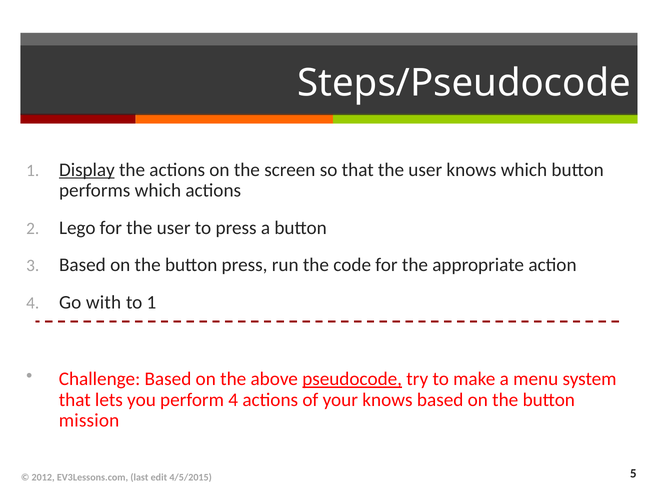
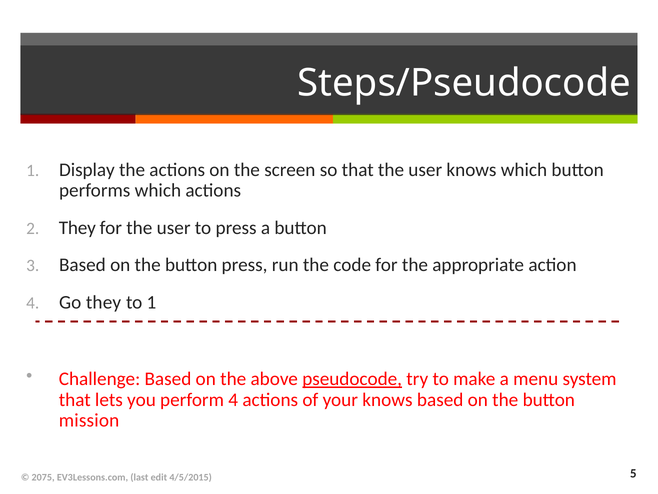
Display underline: present -> none
Lego at (77, 228): Lego -> They
Go with: with -> they
2012: 2012 -> 2075
